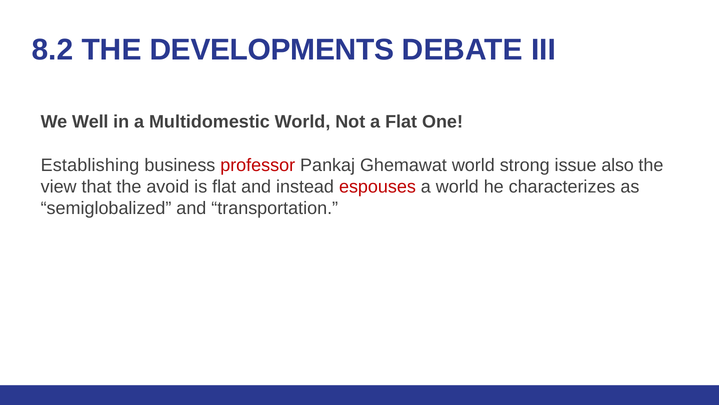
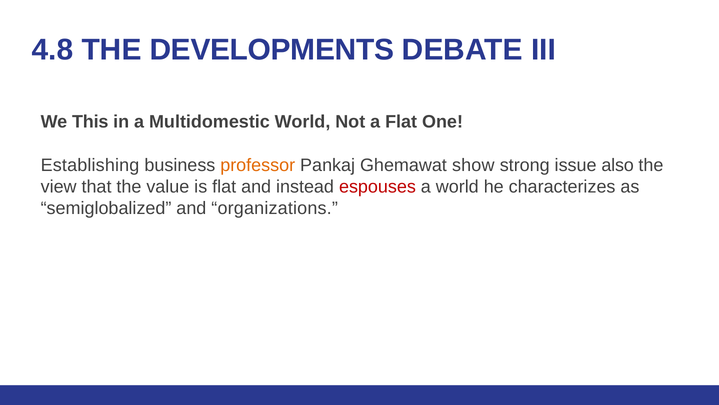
8.2: 8.2 -> 4.8
Well: Well -> This
professor colour: red -> orange
Ghemawat world: world -> show
avoid: avoid -> value
transportation: transportation -> organizations
